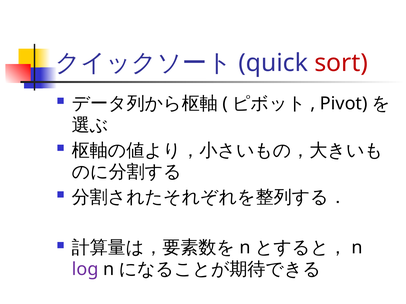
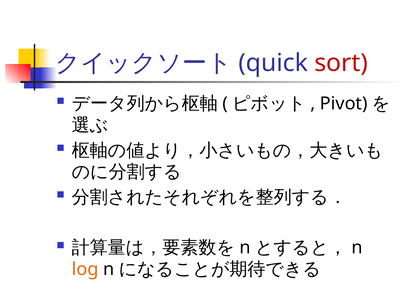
log colour: purple -> orange
